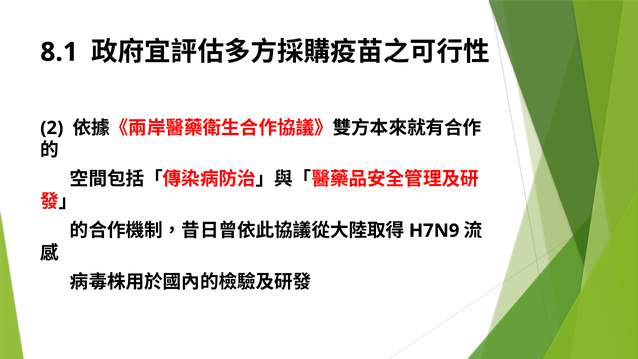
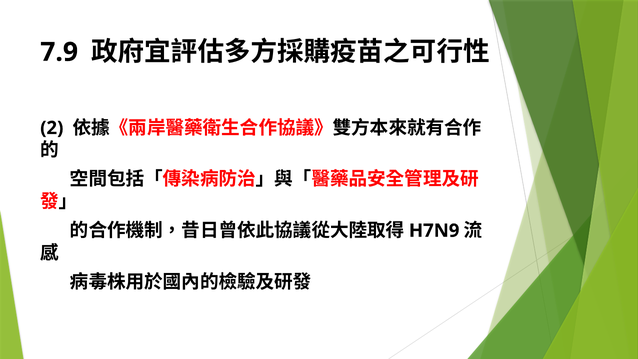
8.1: 8.1 -> 7.9
